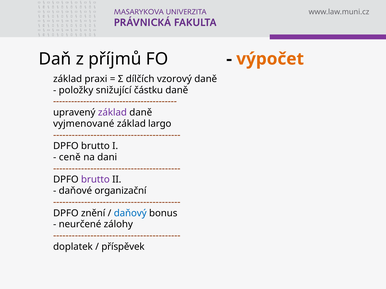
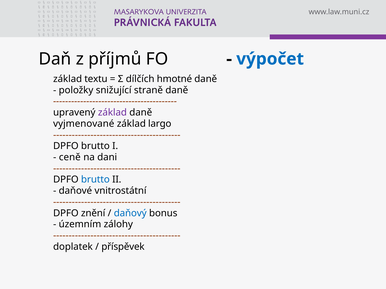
výpočet colour: orange -> blue
praxi: praxi -> textu
vzorový: vzorový -> hmotné
částku: částku -> straně
brutto at (95, 180) colour: purple -> blue
organizační: organizační -> vnitrostátní
neurčené: neurčené -> územním
